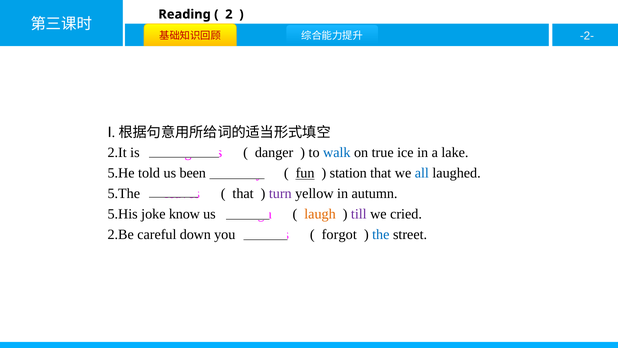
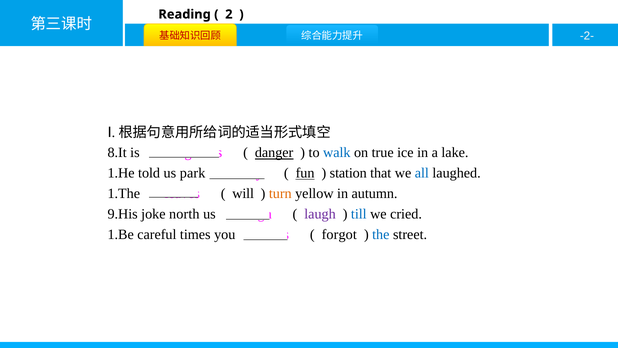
2.It: 2.It -> 8.It
danger underline: none -> present
5.He: 5.He -> 1.He
been: been -> park
5.The: 5.The -> 1.The
that at (243, 193): that -> will
turn colour: purple -> orange
5.His: 5.His -> 9.His
know: know -> north
laugh at (320, 214) colour: orange -> purple
till colour: purple -> blue
2.Be: 2.Be -> 1.Be
down: down -> times
